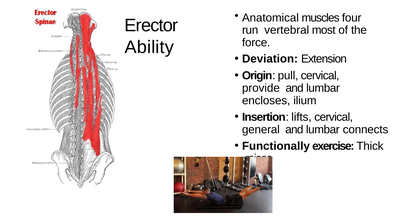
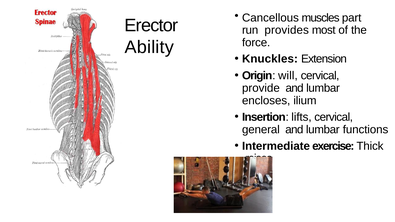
Anatomical: Anatomical -> Cancellous
four: four -> part
vertebral: vertebral -> provides
Deviation: Deviation -> Knuckles
pull: pull -> will
connects: connects -> functions
Functionally: Functionally -> Intermediate
